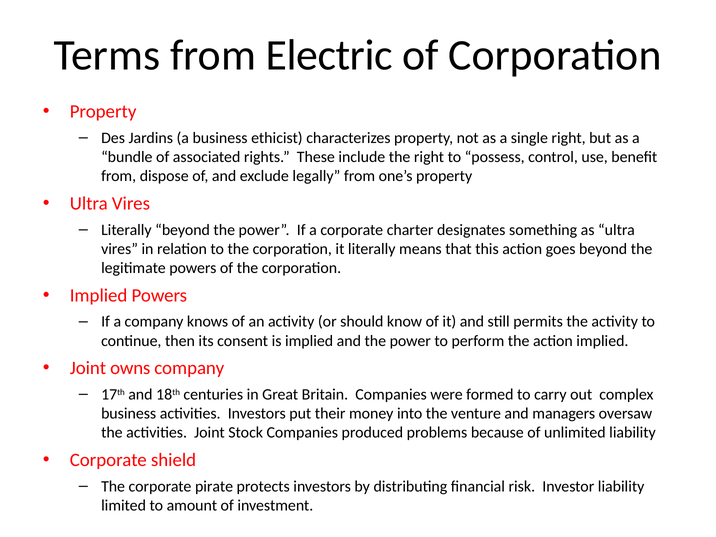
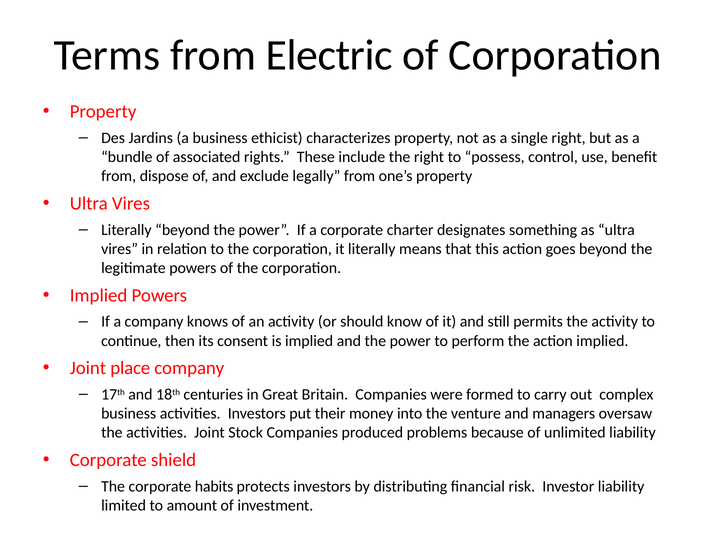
owns: owns -> place
pirate: pirate -> habits
